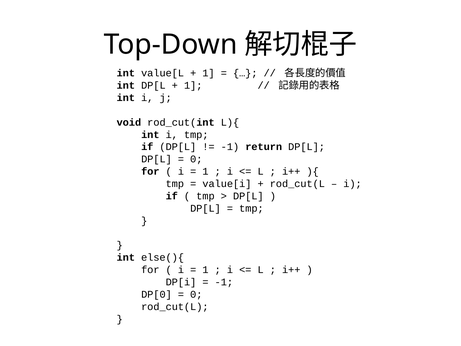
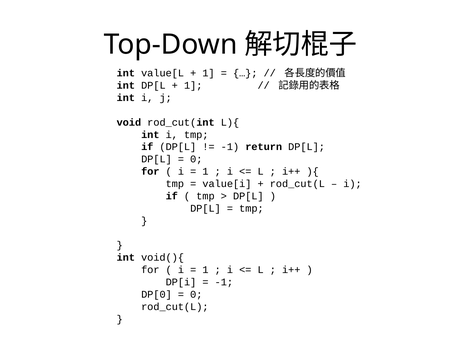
else(){: else(){ -> void(){
